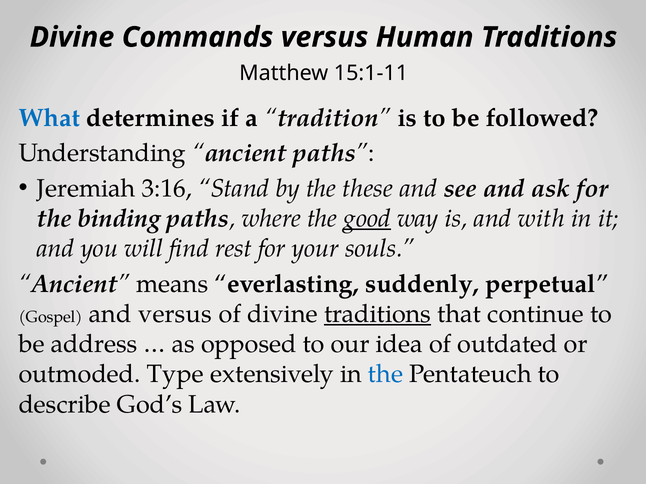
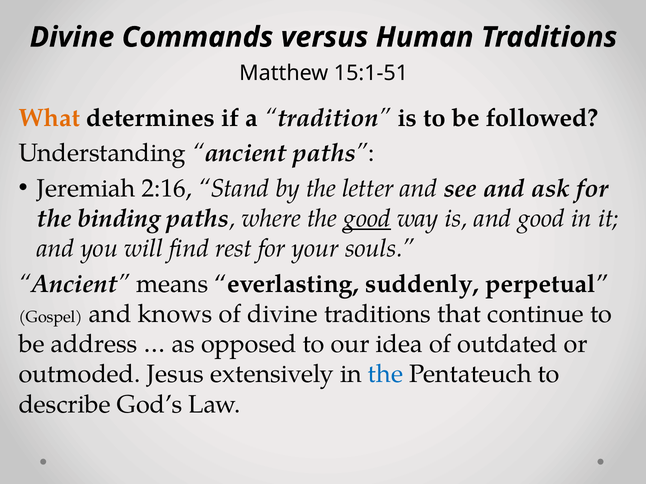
15:1-11: 15:1-11 -> 15:1-51
What colour: blue -> orange
3:16: 3:16 -> 2:16
these: these -> letter
and with: with -> good
and versus: versus -> knows
traditions at (378, 314) underline: present -> none
Type: Type -> Jesus
